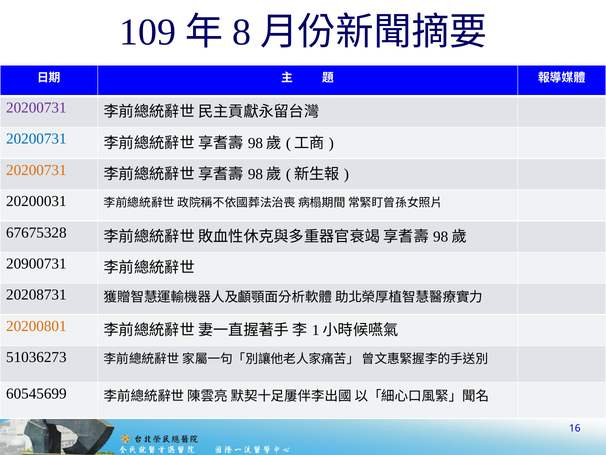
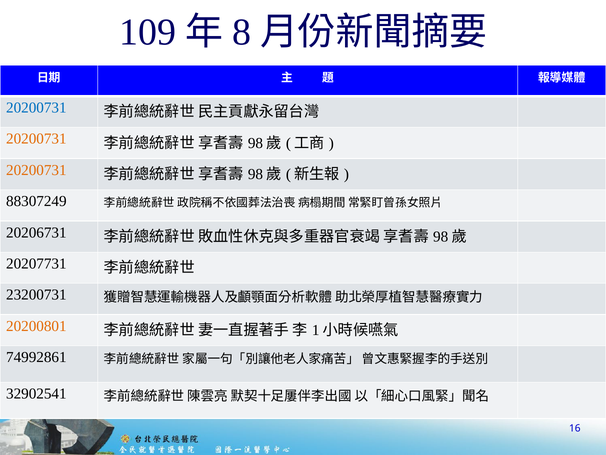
20200731 at (36, 108) colour: purple -> blue
20200731 at (36, 139) colour: blue -> orange
20200031: 20200031 -> 88307249
67675328: 67675328 -> 20206731
20900731: 20900731 -> 20207731
20208731: 20208731 -> 23200731
51036273: 51036273 -> 74992861
60545699: 60545699 -> 32902541
